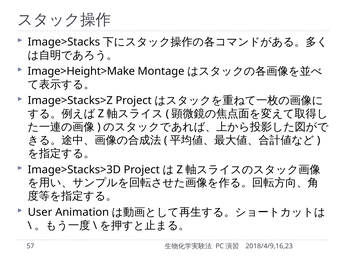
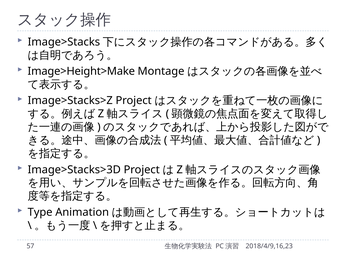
User: User -> Type
